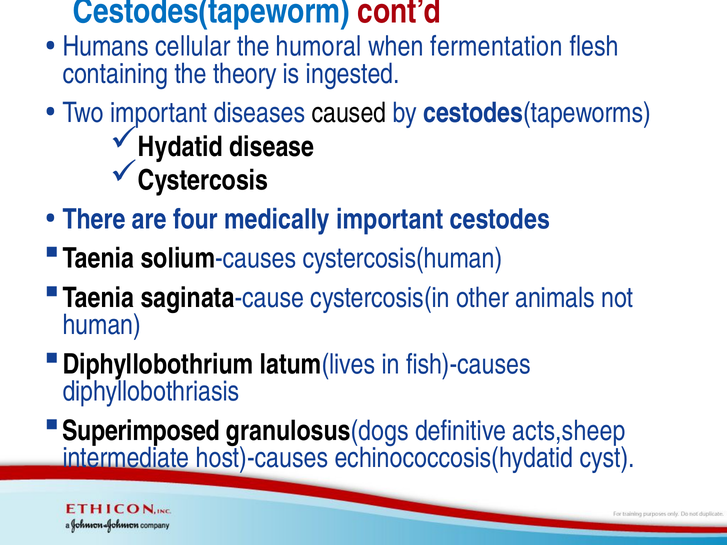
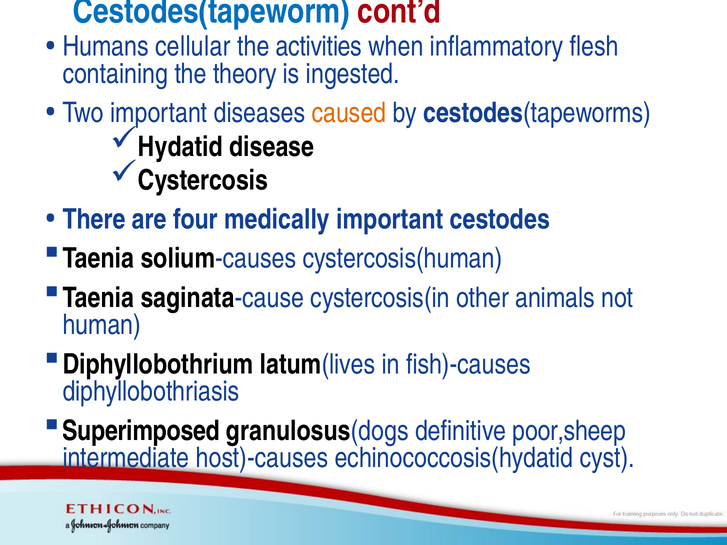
humoral: humoral -> activities
fermentation: fermentation -> inflammatory
caused colour: black -> orange
acts,sheep: acts,sheep -> poor,sheep
